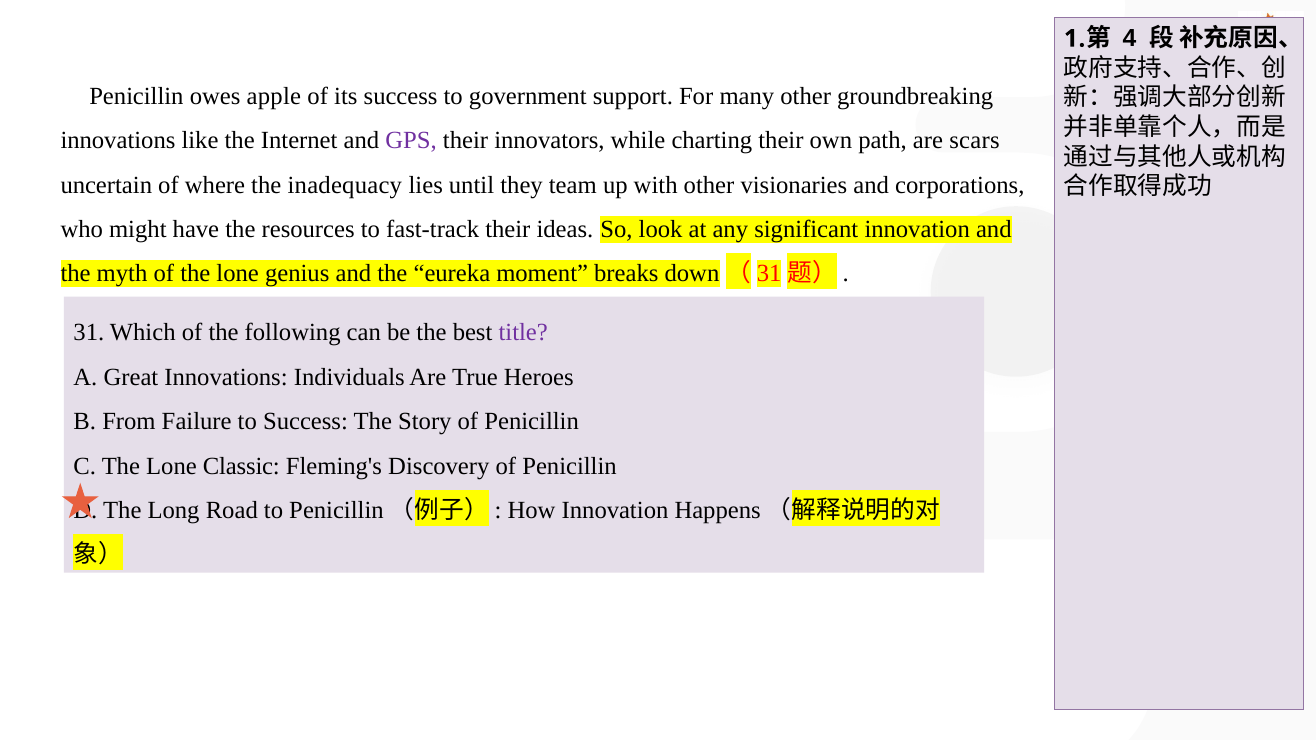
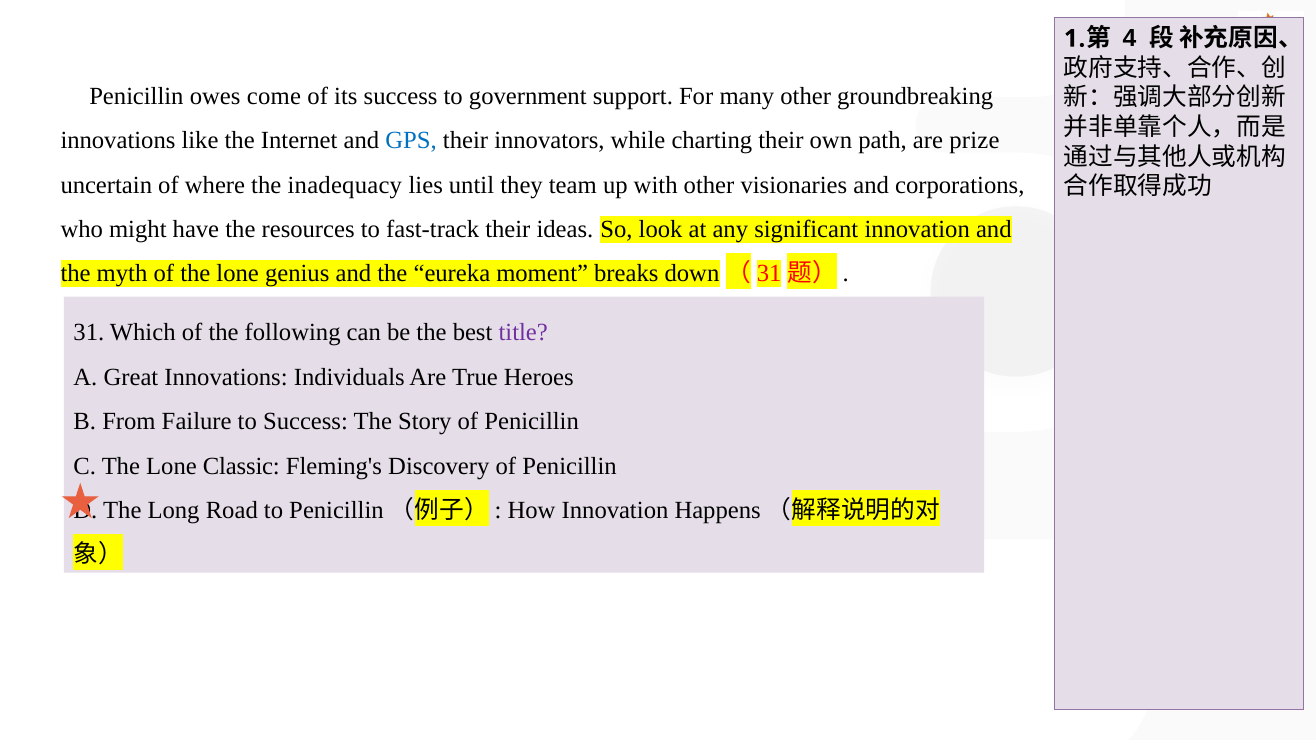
apple: apple -> come
GPS colour: purple -> blue
scars: scars -> prize
